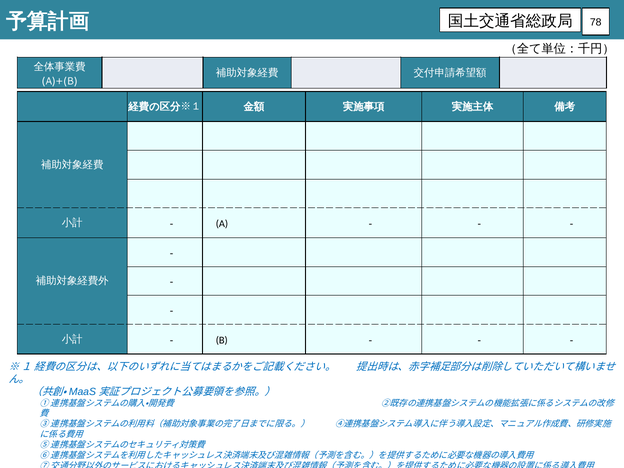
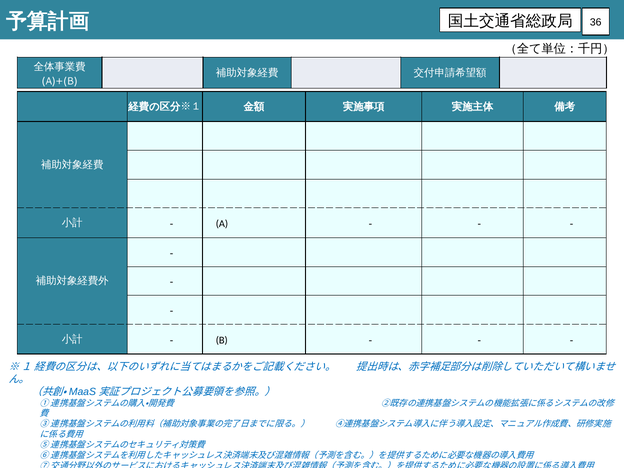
78: 78 -> 36
